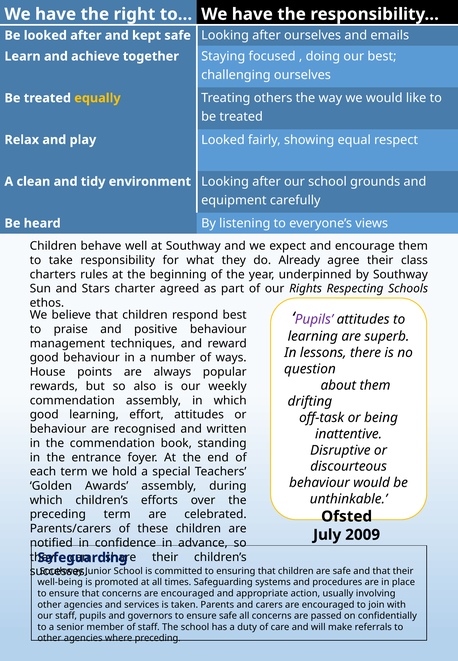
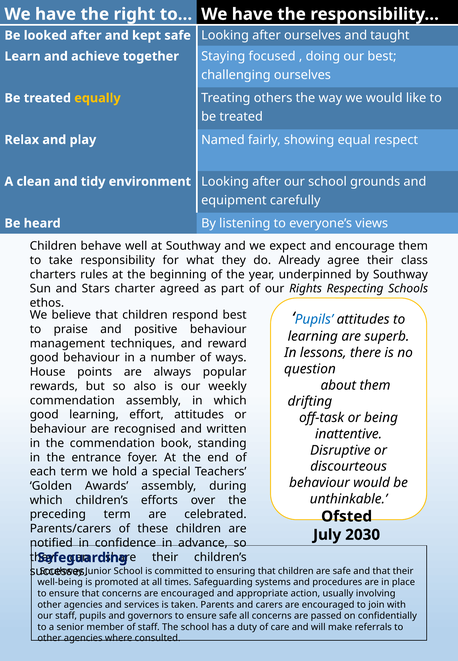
emails: emails -> taught
play Looked: Looked -> Named
Pupils at (314, 320) colour: purple -> blue
2009: 2009 -> 2030
where preceding: preceding -> consulted
